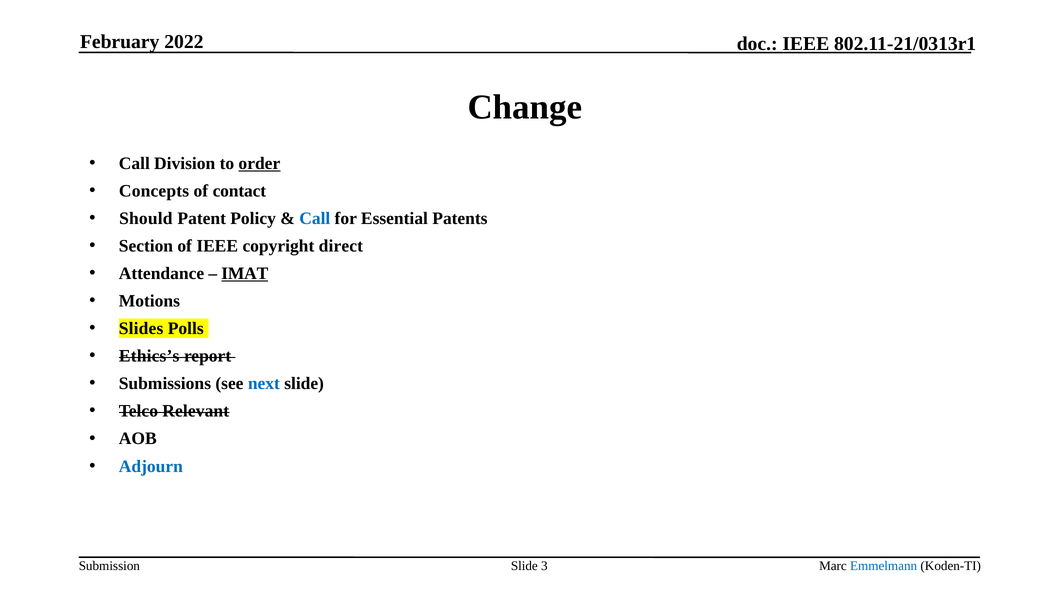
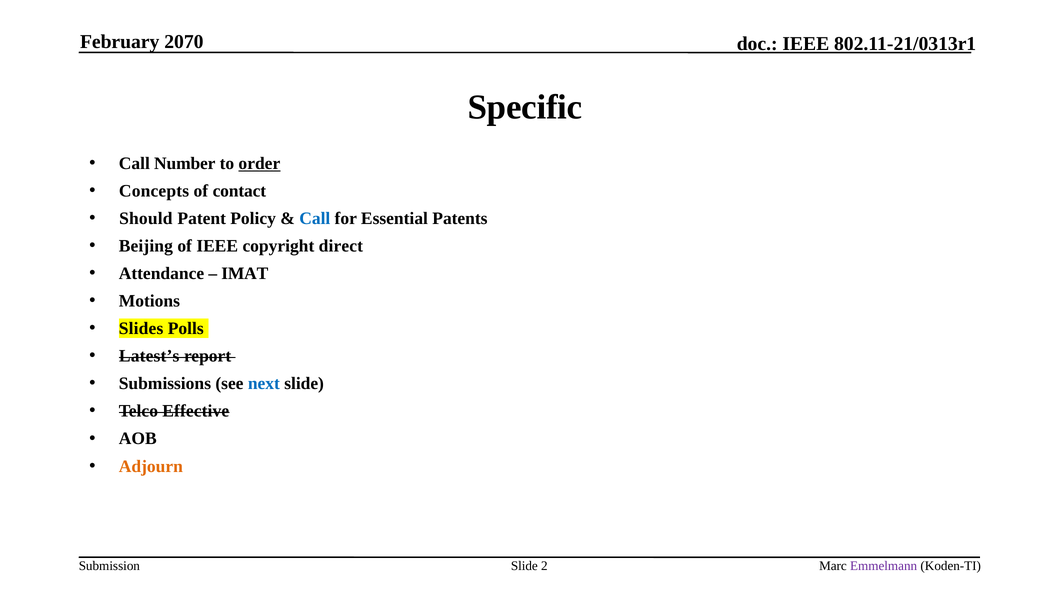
2022: 2022 -> 2070
Change: Change -> Specific
Division: Division -> Number
Section: Section -> Beijing
IMAT underline: present -> none
Ethics’s: Ethics’s -> Latest’s
Relevant: Relevant -> Effective
Adjourn colour: blue -> orange
3: 3 -> 2
Emmelmann colour: blue -> purple
